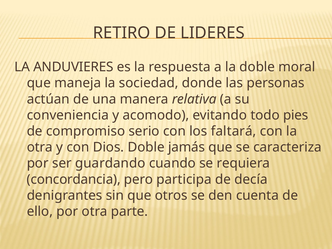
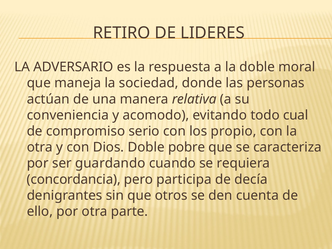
ANDUVIERES: ANDUVIERES -> ADVERSARIO
pies: pies -> cual
faltará: faltará -> propio
jamás: jamás -> pobre
